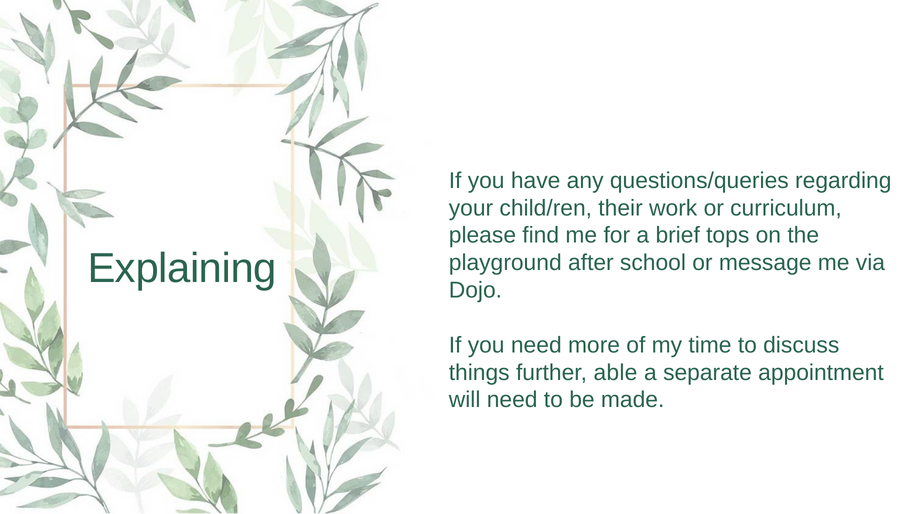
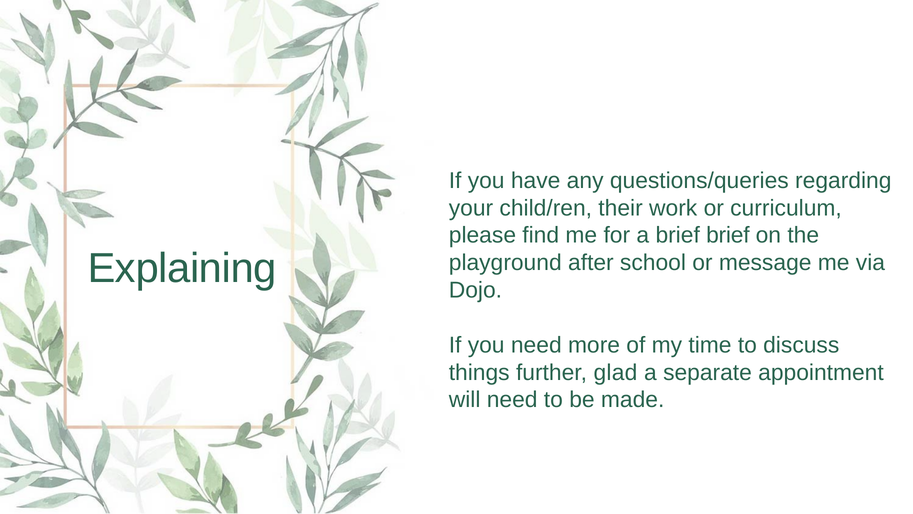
brief tops: tops -> brief
able: able -> glad
